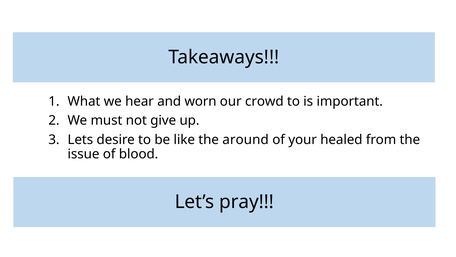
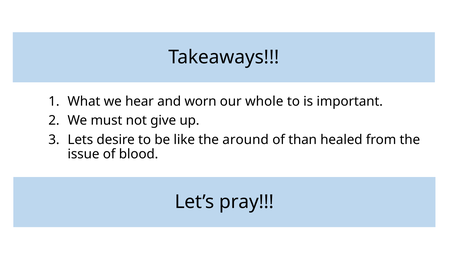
crowd: crowd -> whole
your: your -> than
